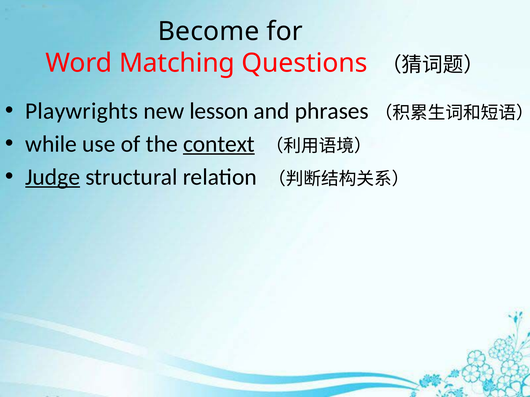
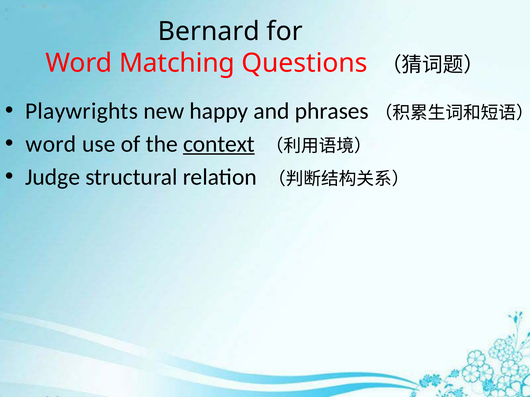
Become: Become -> Bernard
lesson: lesson -> happy
while at (51, 144): while -> word
Judge underline: present -> none
